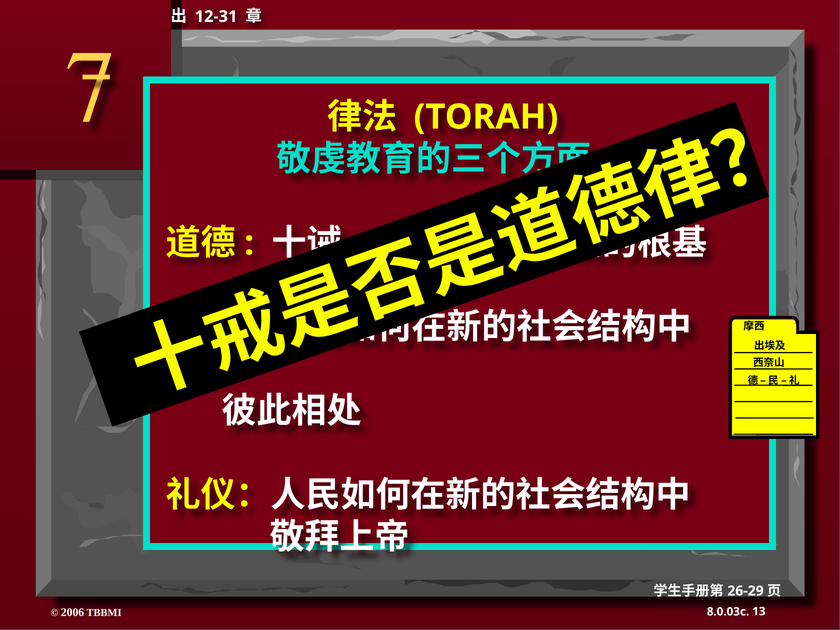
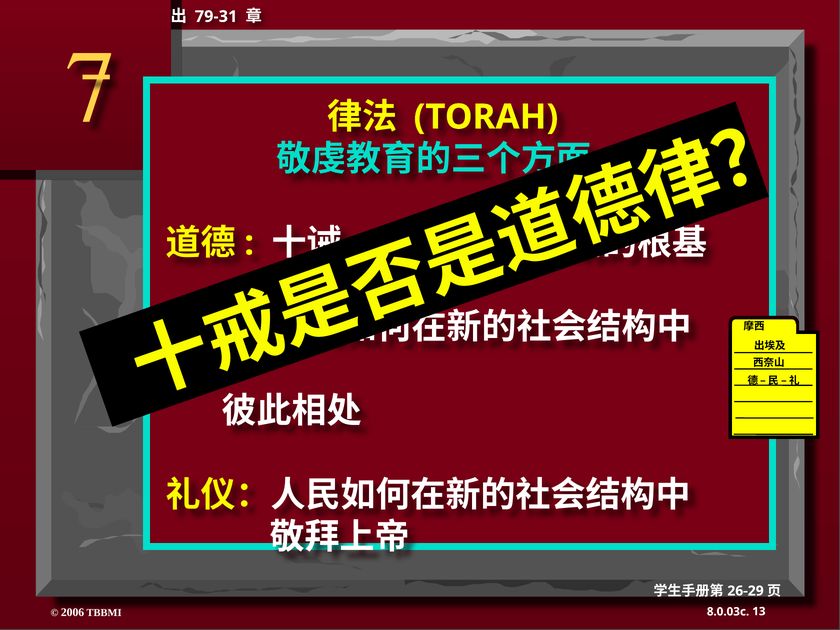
12-31: 12-31 -> 79-31
